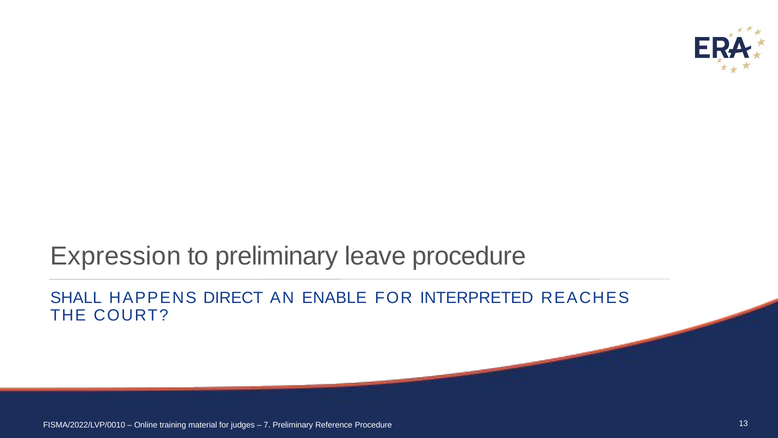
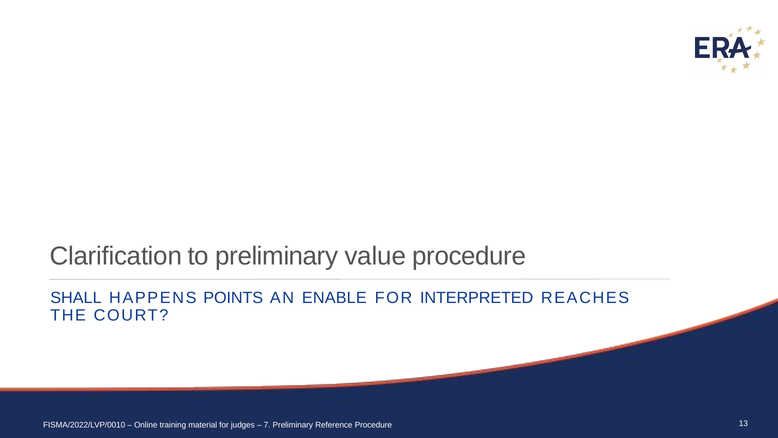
Expression: Expression -> Clarification
leave: leave -> value
DIRECT: DIRECT -> POINTS
